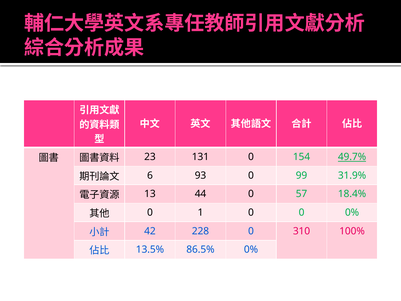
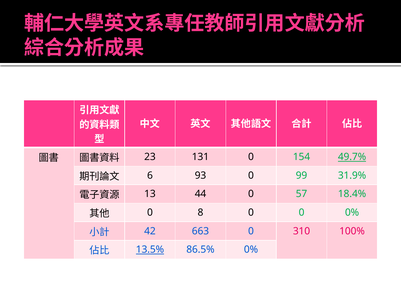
1: 1 -> 8
228: 228 -> 663
13.5% underline: none -> present
